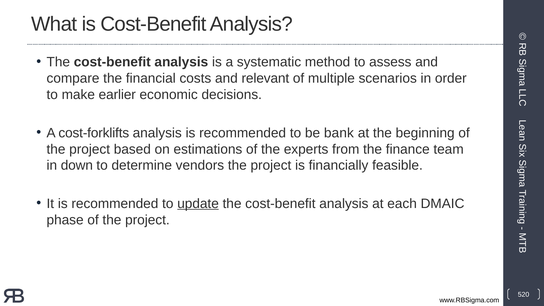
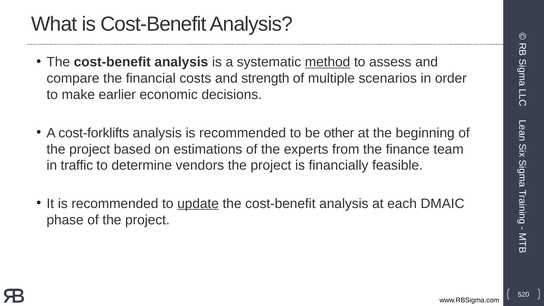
method underline: none -> present
relevant: relevant -> strength
bank: bank -> other
down: down -> traffic
